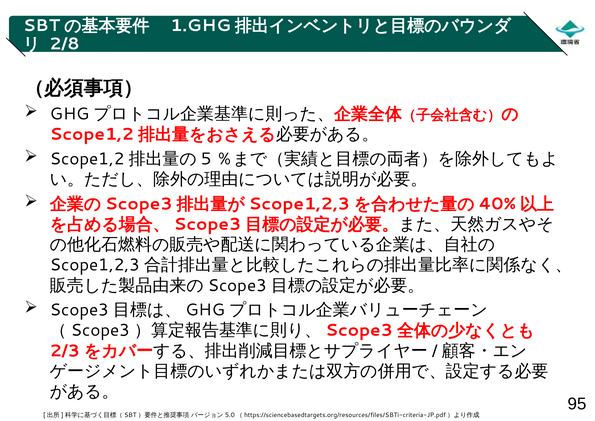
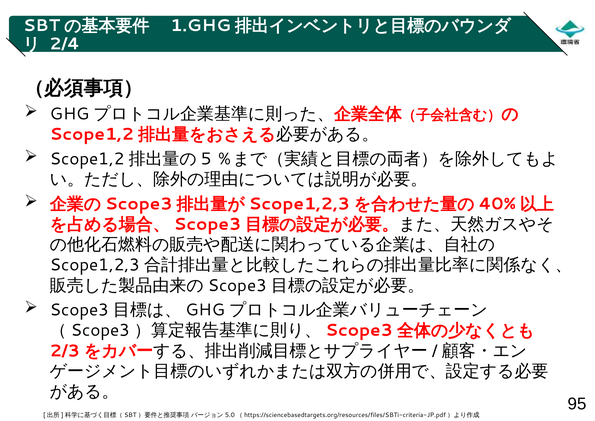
2/8: 2/8 -> 2/4
